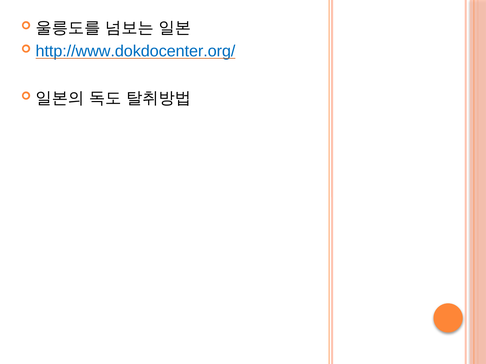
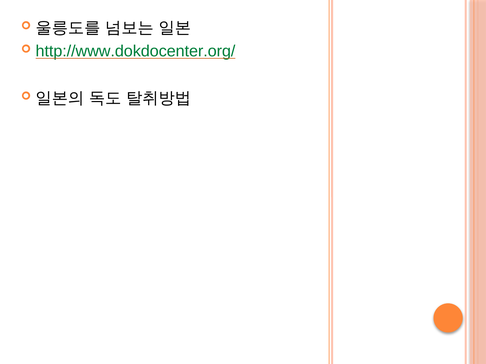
http://www.dokdocenter.org/ colour: blue -> green
